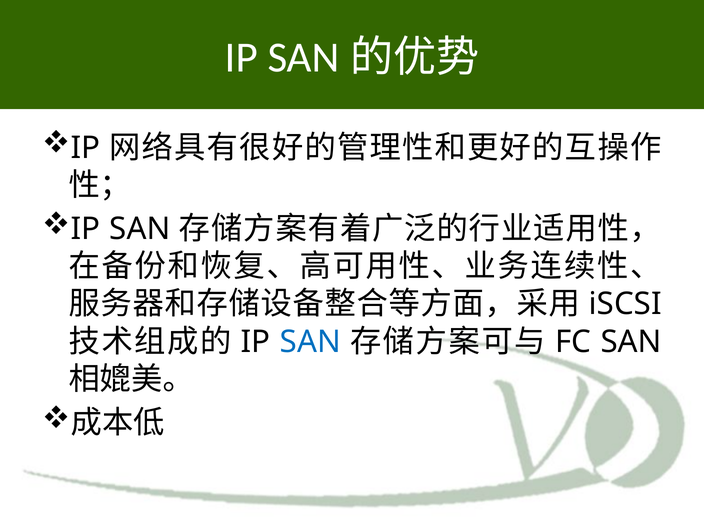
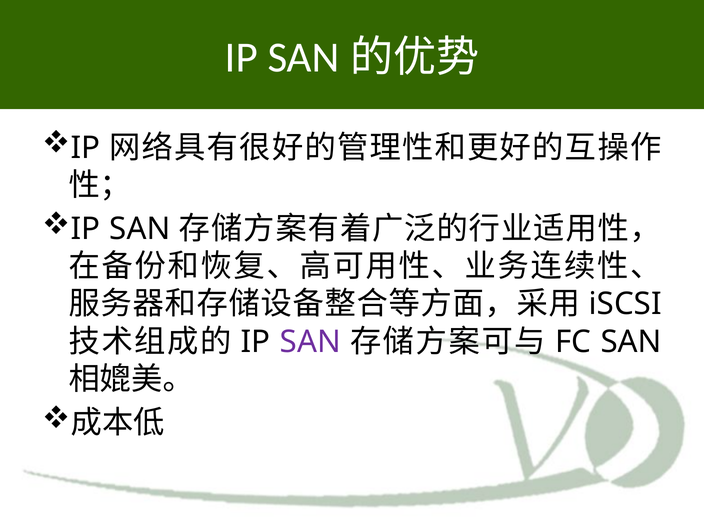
SAN at (310, 342) colour: blue -> purple
